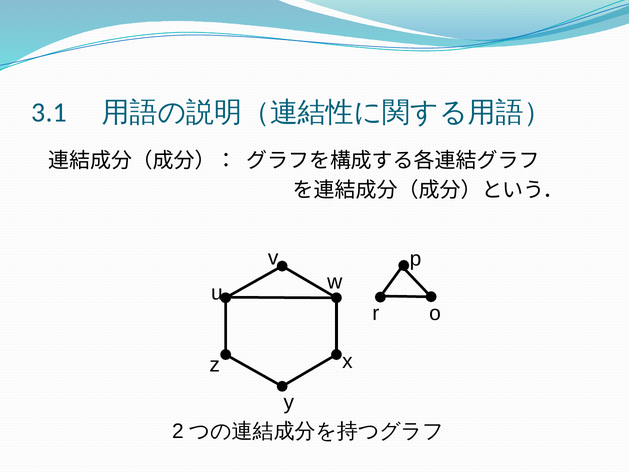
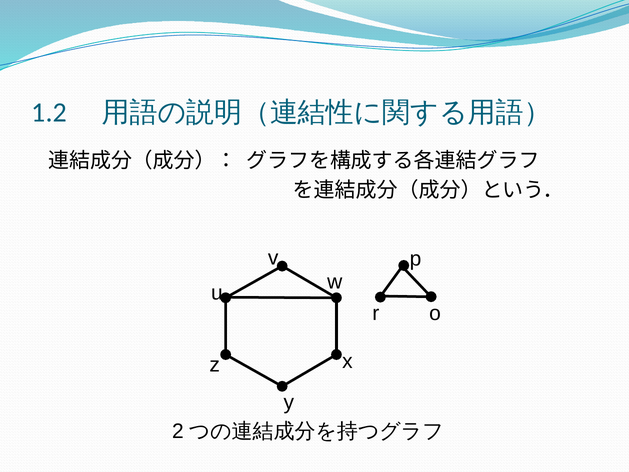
3.1: 3.1 -> 1.2
